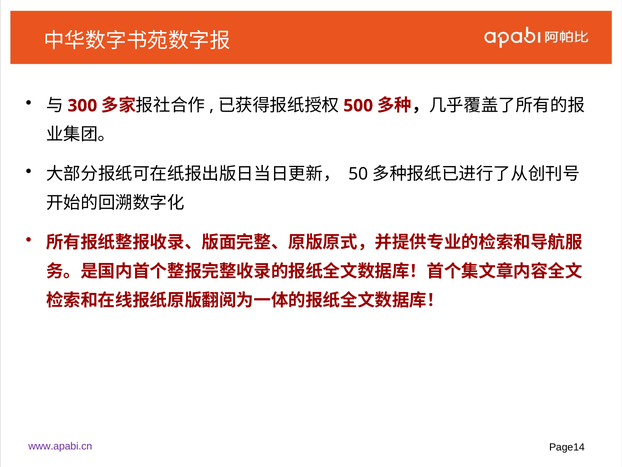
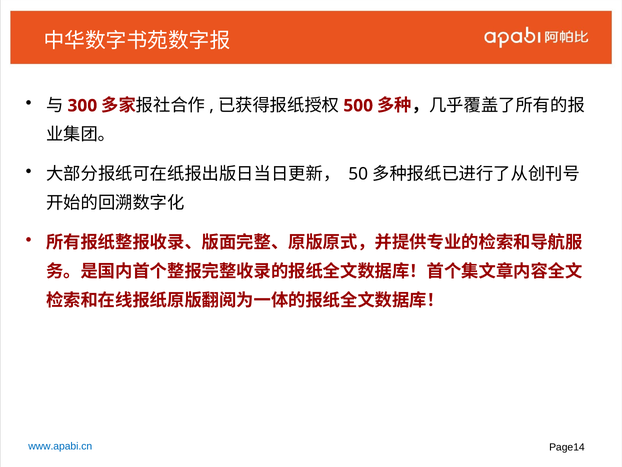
www.apabi.cn colour: purple -> blue
